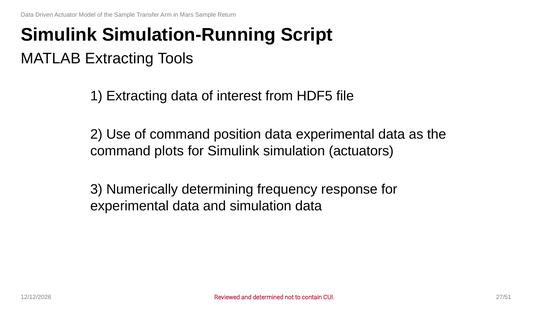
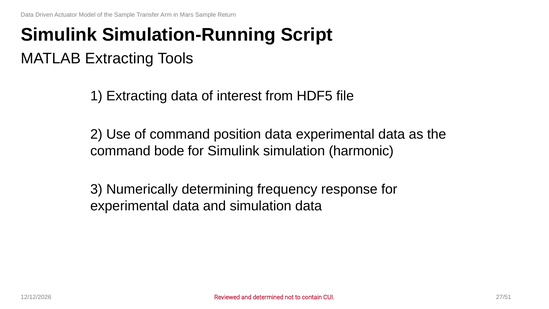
plots: plots -> bode
actuators: actuators -> harmonic
